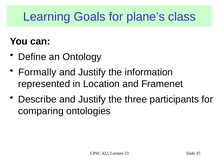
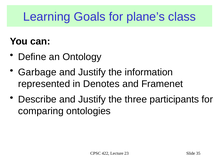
Formally: Formally -> Garbage
Location: Location -> Denotes
